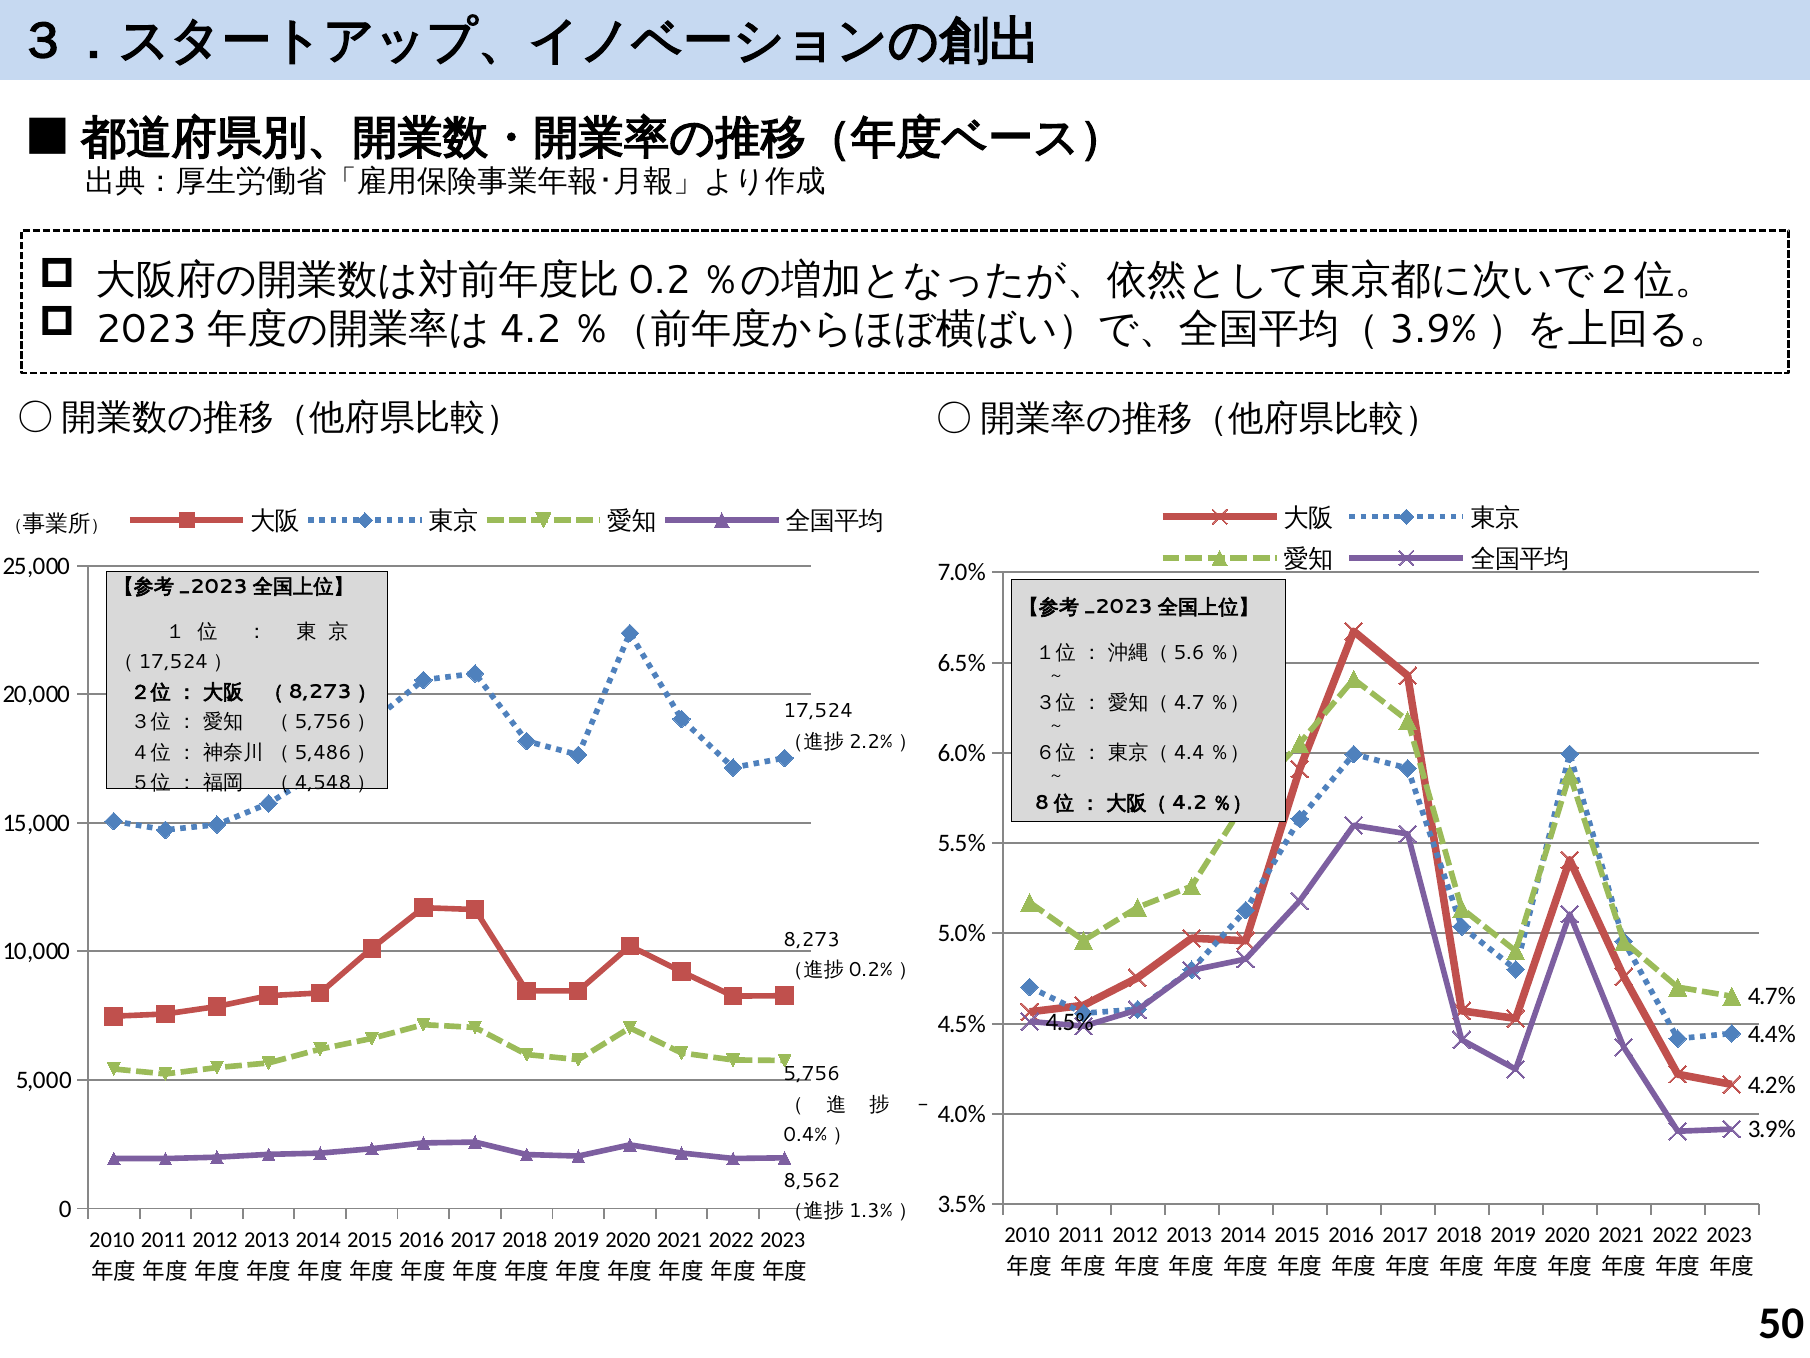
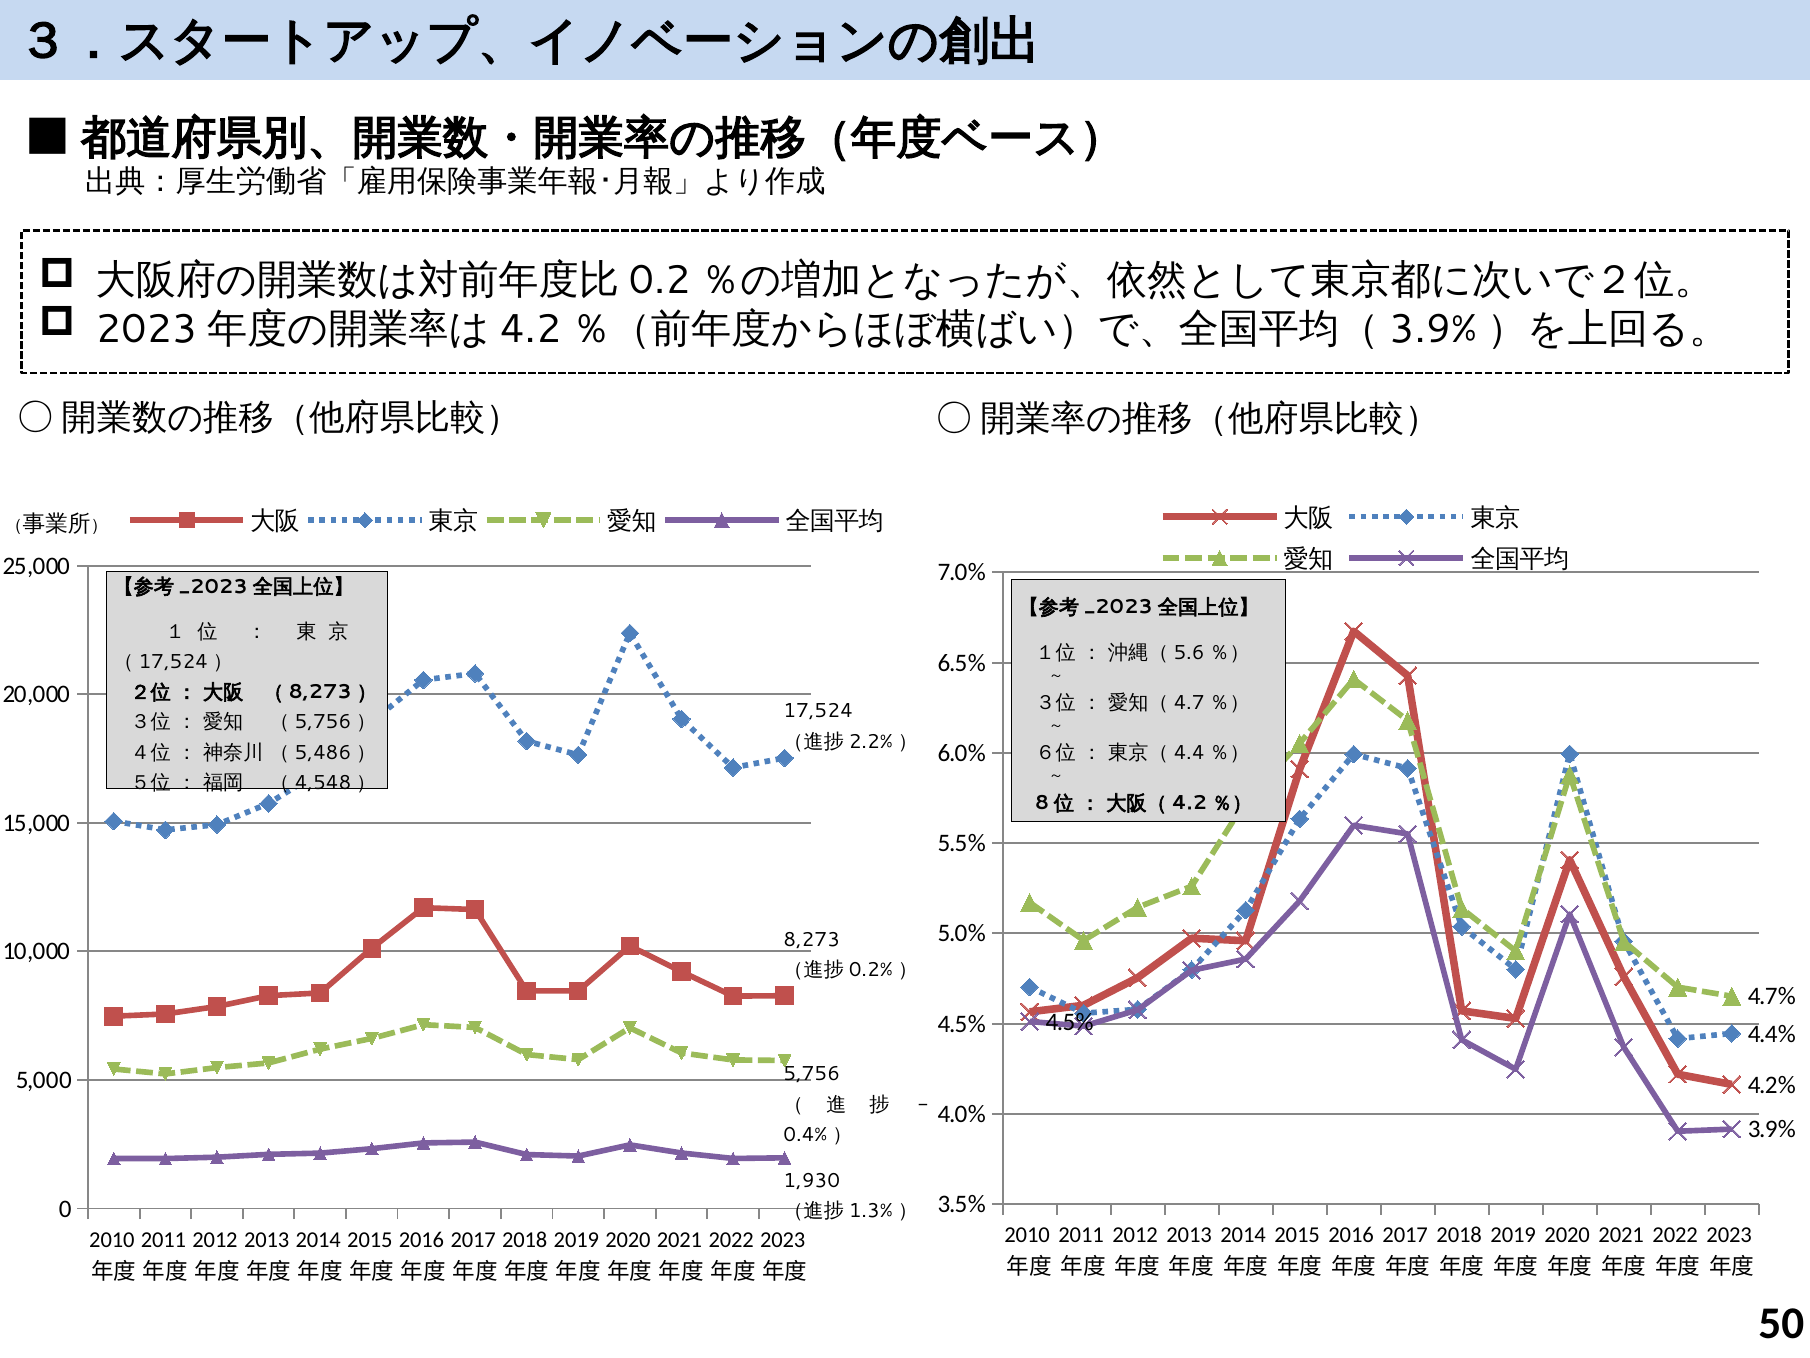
8,562: 8,562 -> 1,930
